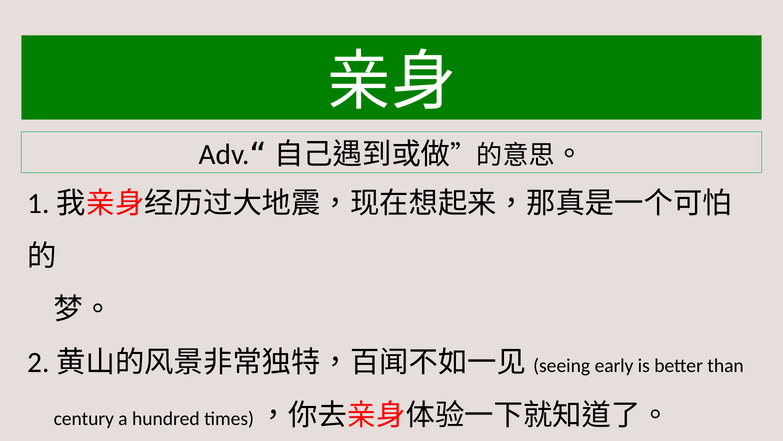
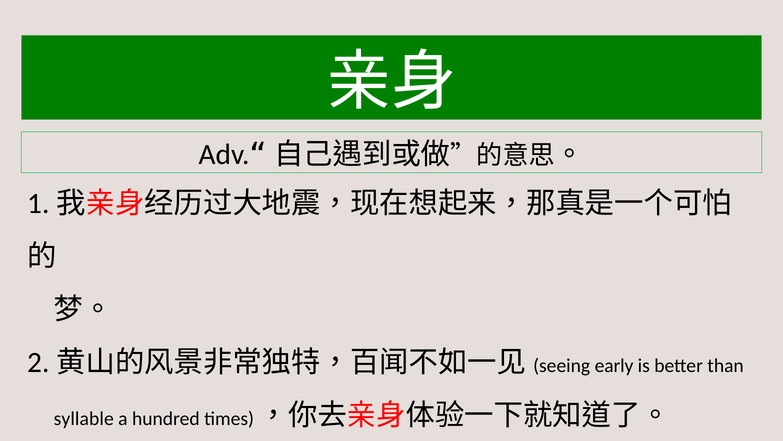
century: century -> syllable
